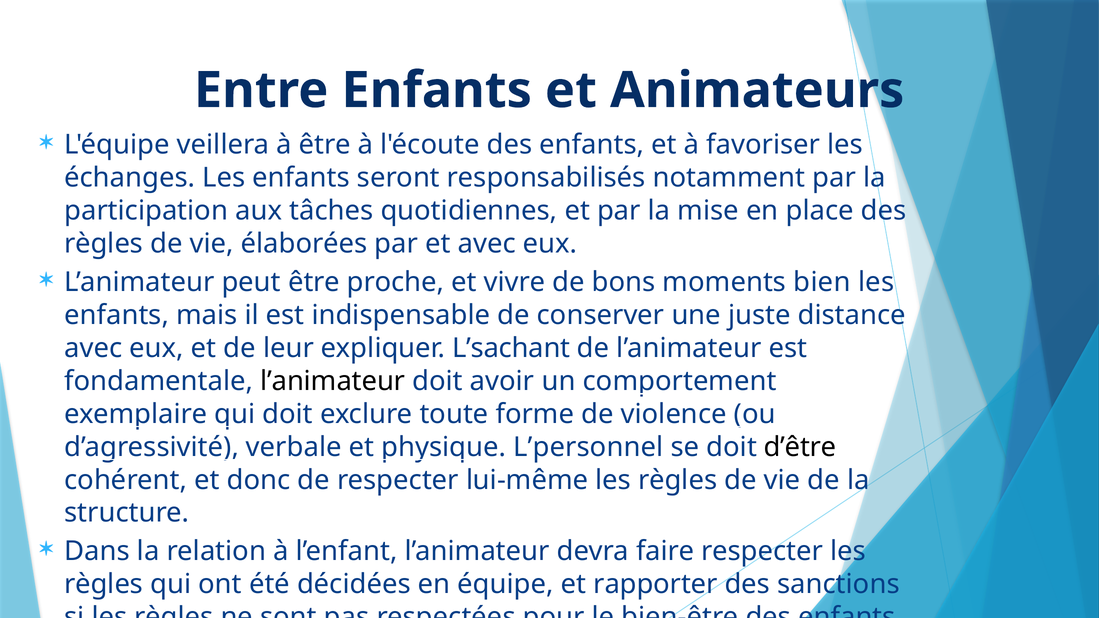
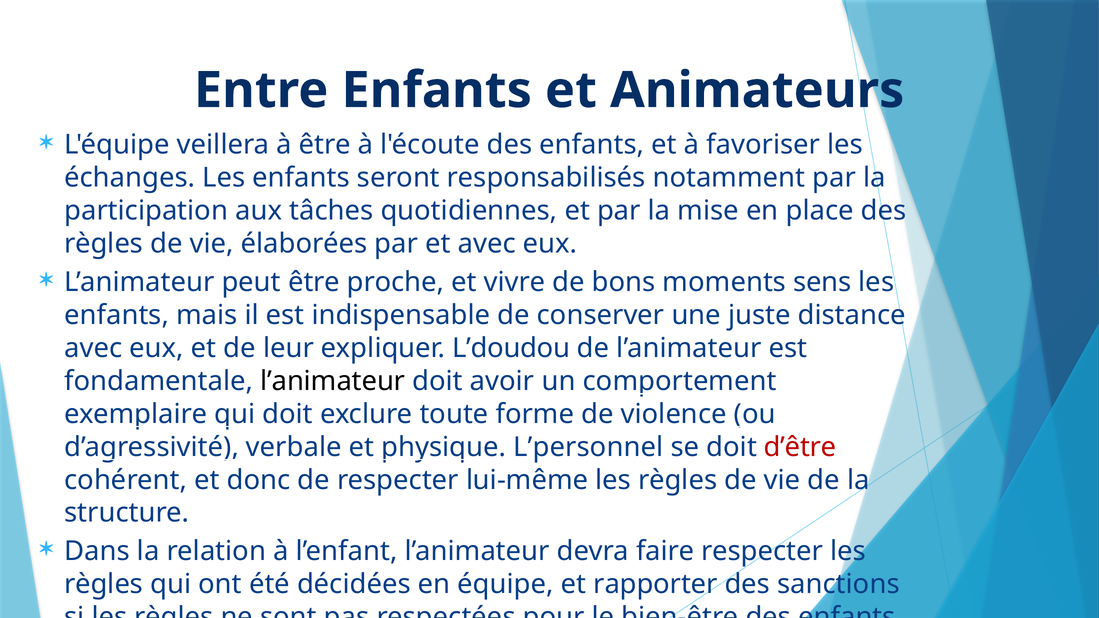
bien: bien -> sens
L’sachant: L’sachant -> L’doudou
d’être colour: black -> red
